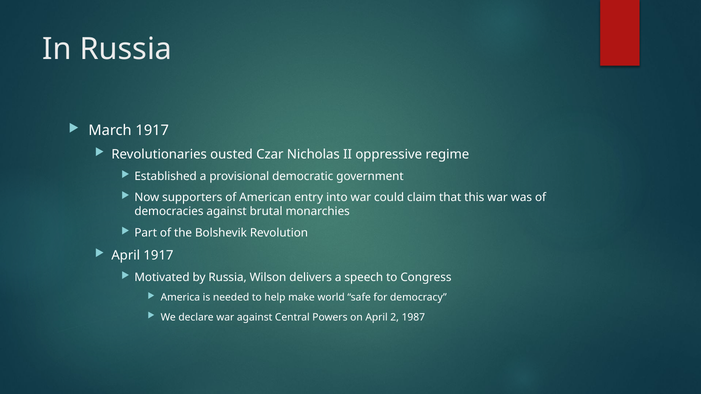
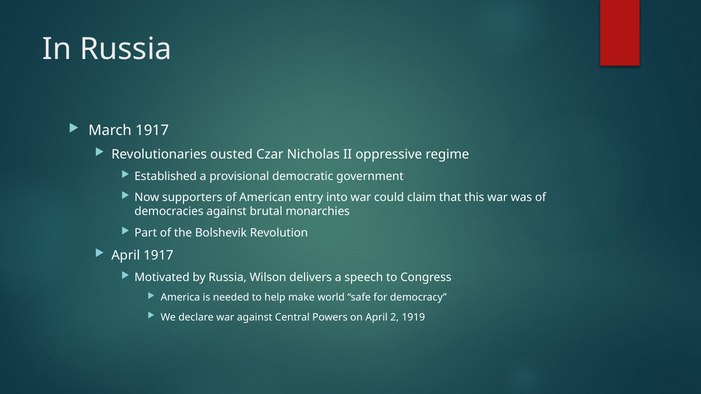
1987: 1987 -> 1919
